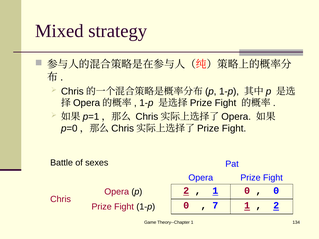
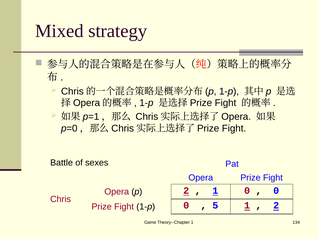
7: 7 -> 5
